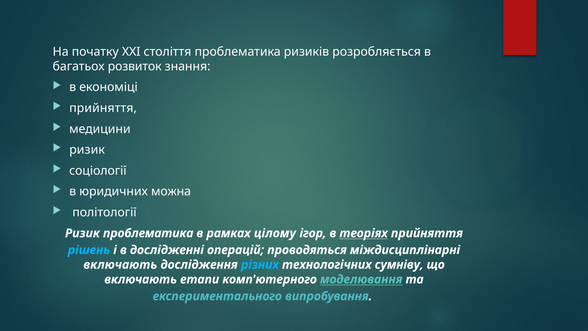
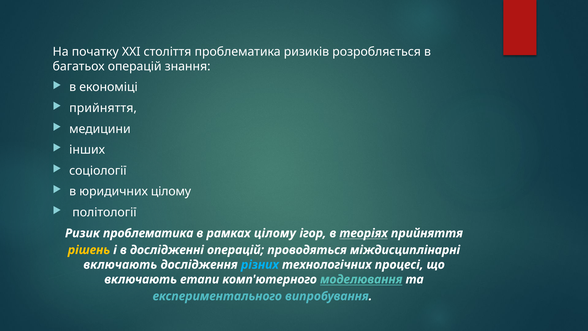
багатьох розвиток: розвиток -> операцій
ризик at (87, 150): ризик -> інших
юридичних можна: можна -> цілому
рішень colour: light blue -> yellow
сумніву: сумніву -> процесі
